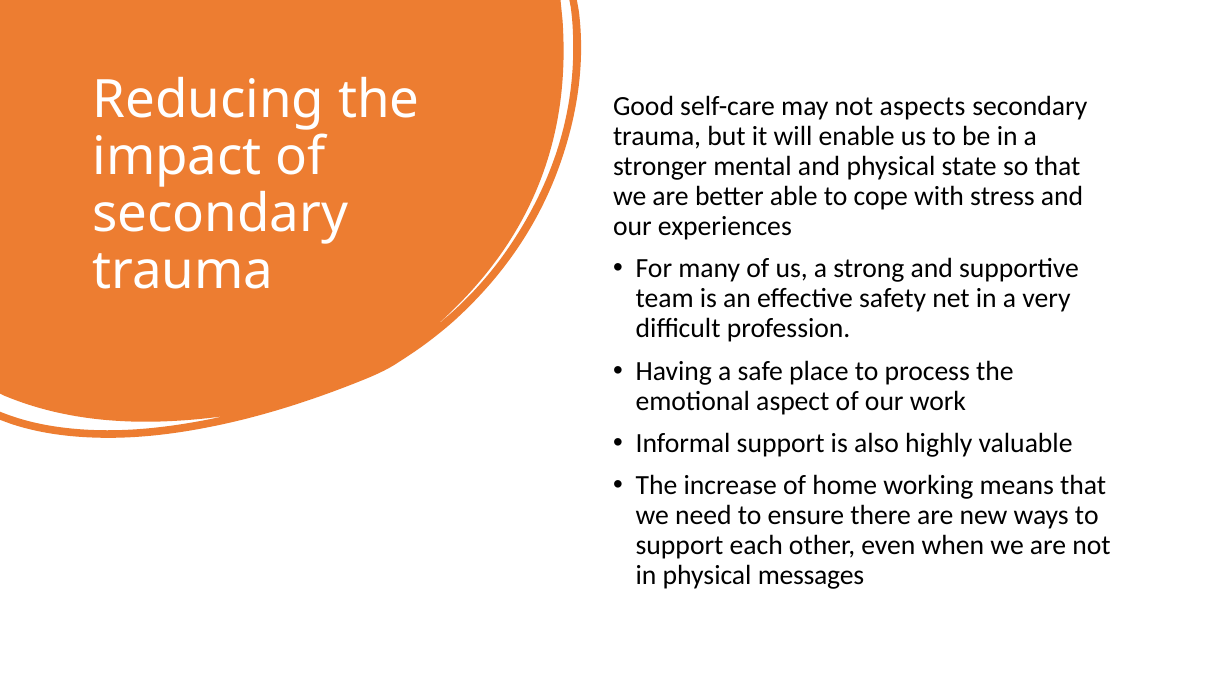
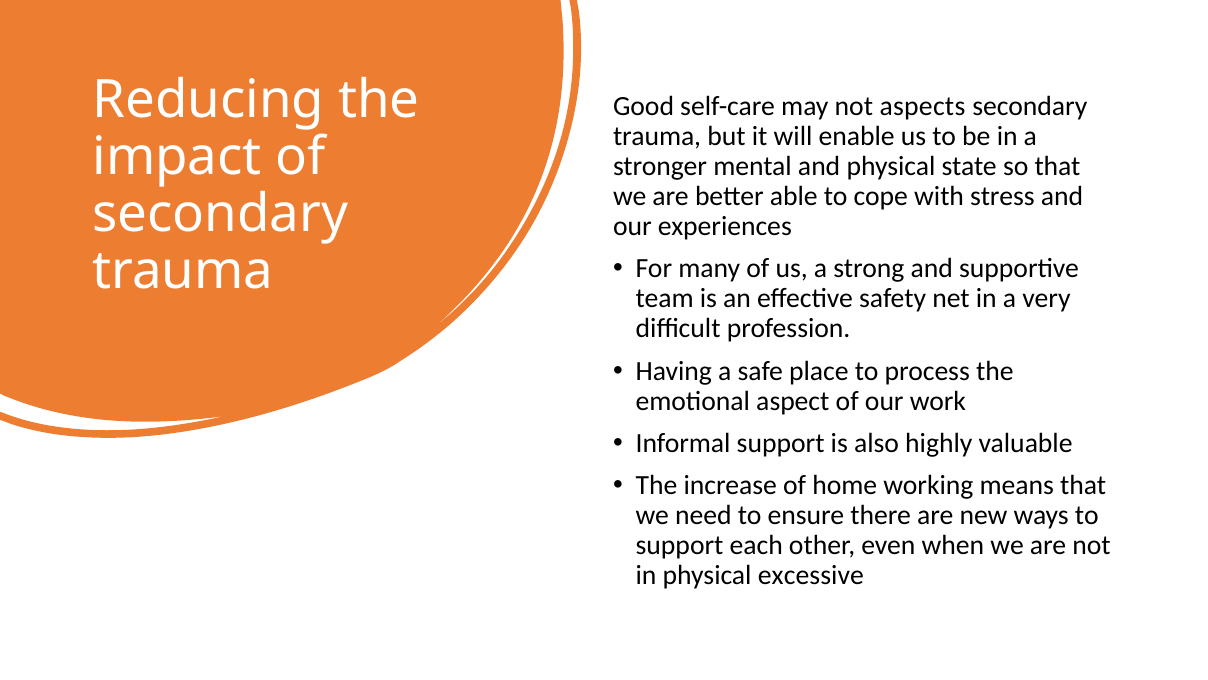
messages: messages -> excessive
